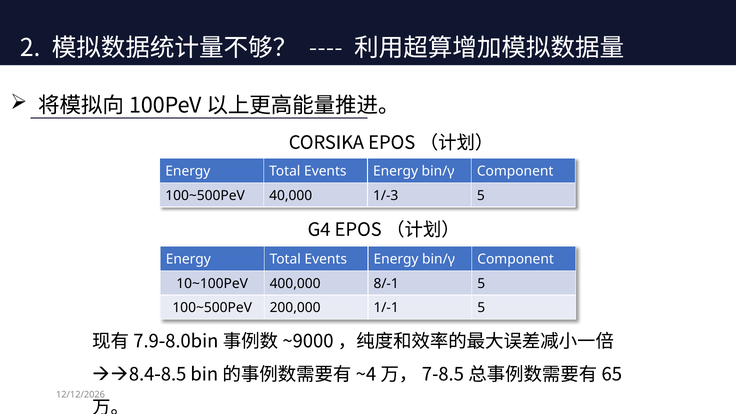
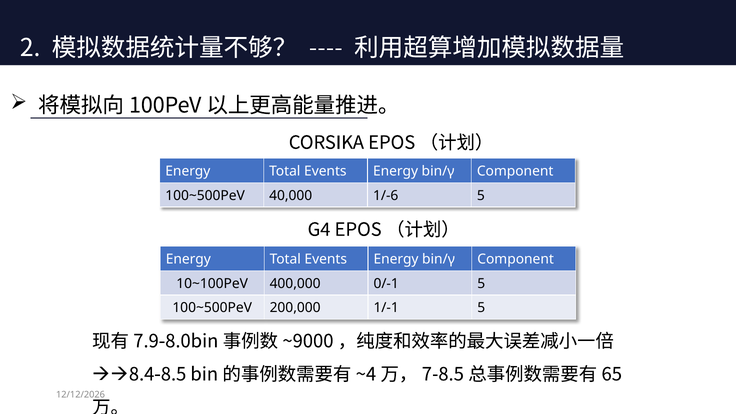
1/-3: 1/-3 -> 1/-6
8/-1: 8/-1 -> 0/-1
